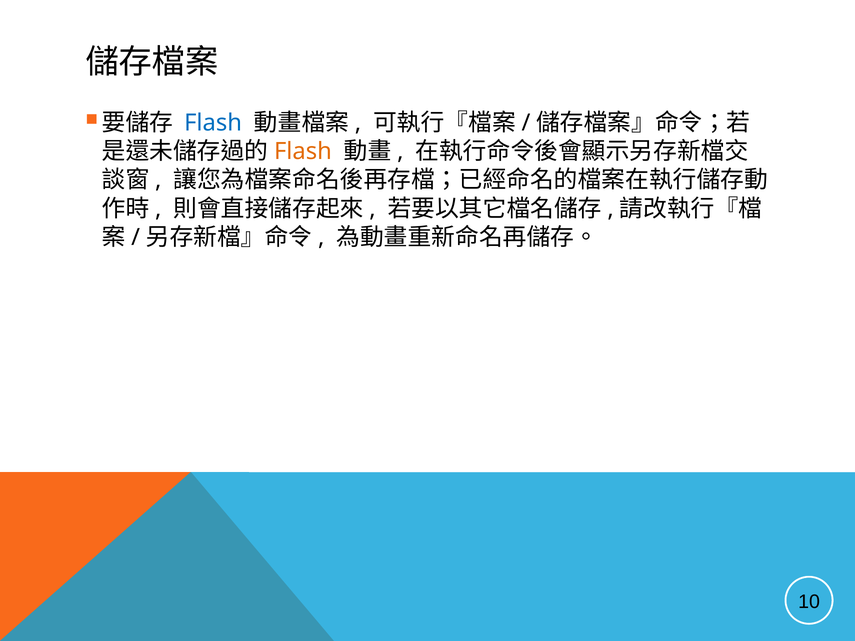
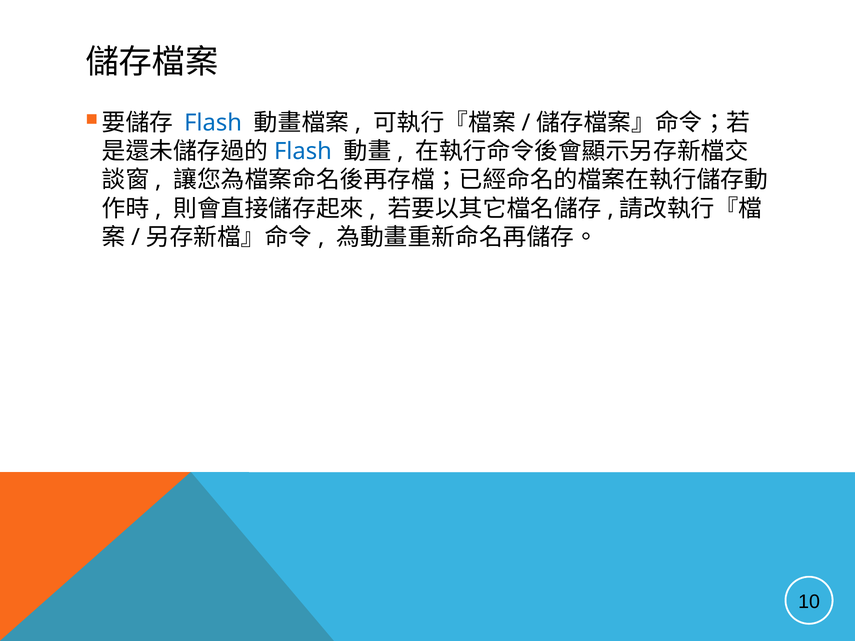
Flash at (303, 152) colour: orange -> blue
